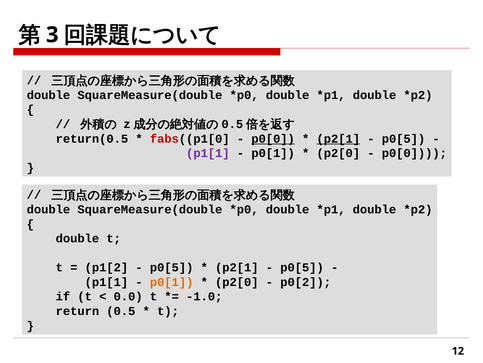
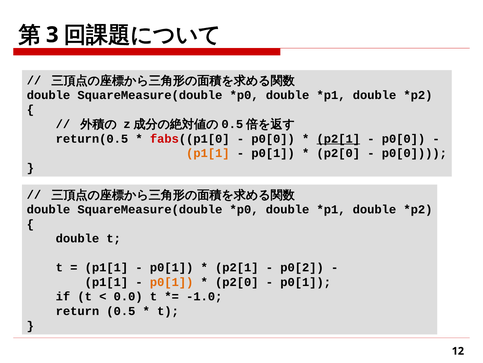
p0[0 at (273, 138) underline: present -> none
p0[5 at (403, 138): p0[5 -> p0[0
p1[1 at (208, 153) colour: purple -> orange
p1[2 at (106, 267): p1[2 -> p1[1
p0[5 at (172, 267): p0[5 -> p0[1
p0[5 at (302, 267): p0[5 -> p0[2
p0[2 at (306, 282): p0[2 -> p0[1
